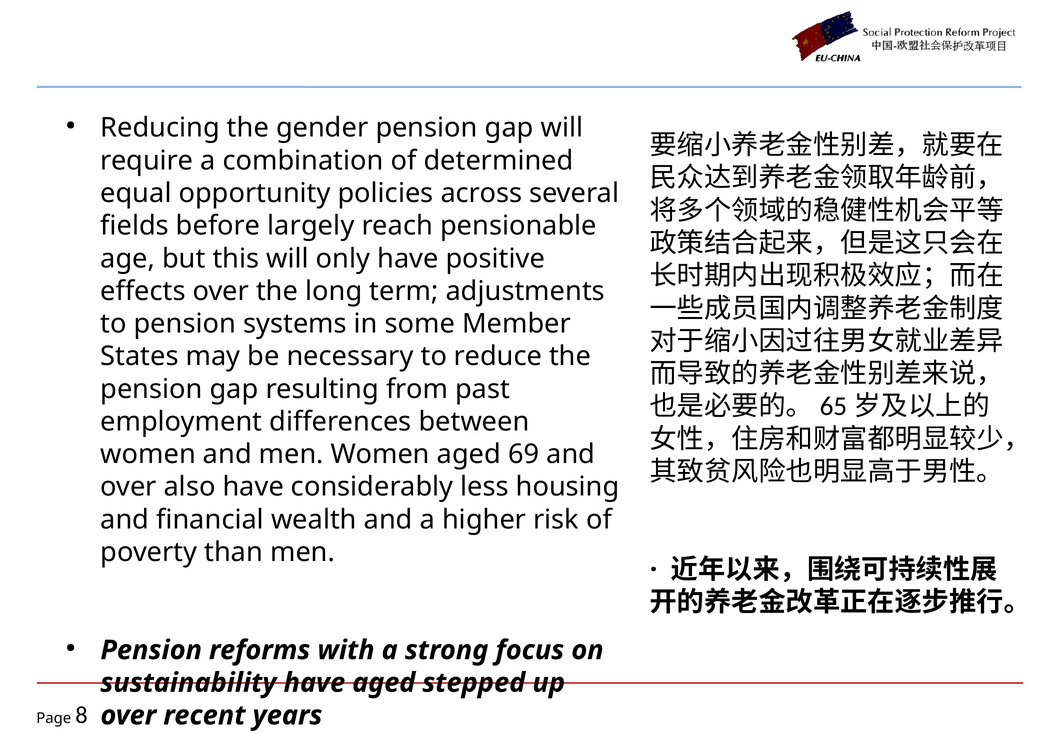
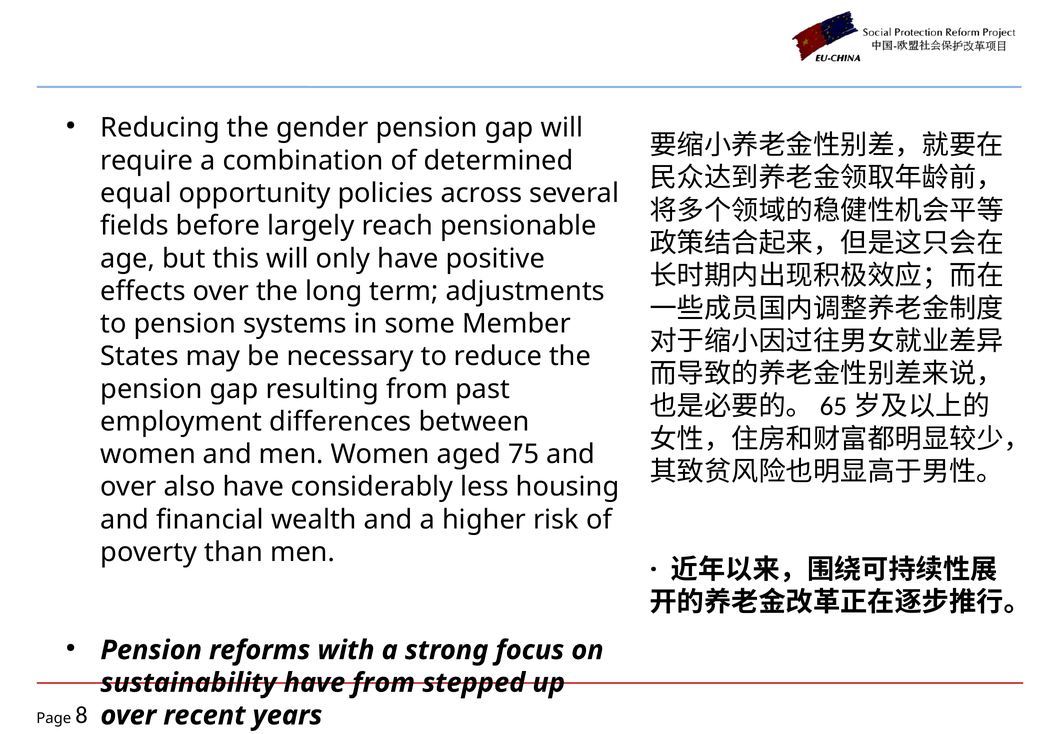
69: 69 -> 75
have aged: aged -> from
